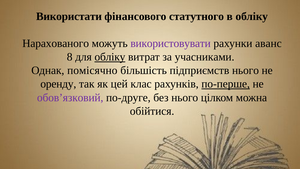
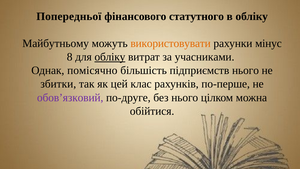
Використати: Використати -> Попередньої
Нарахованого: Нарахованого -> Майбутньому
використовувати colour: purple -> orange
аванс: аванс -> мінус
оренду: оренду -> збитки
по-перше underline: present -> none
